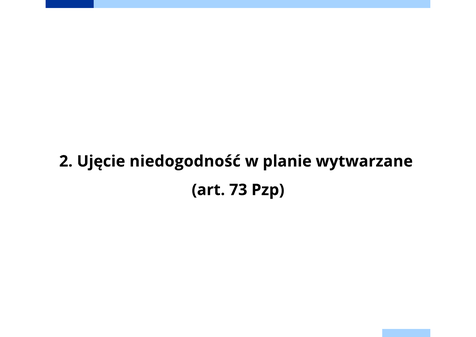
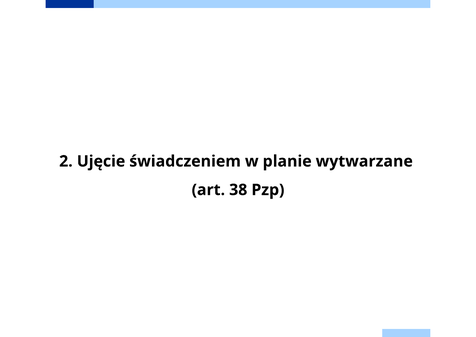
niedogodność: niedogodność -> świadczeniem
73: 73 -> 38
